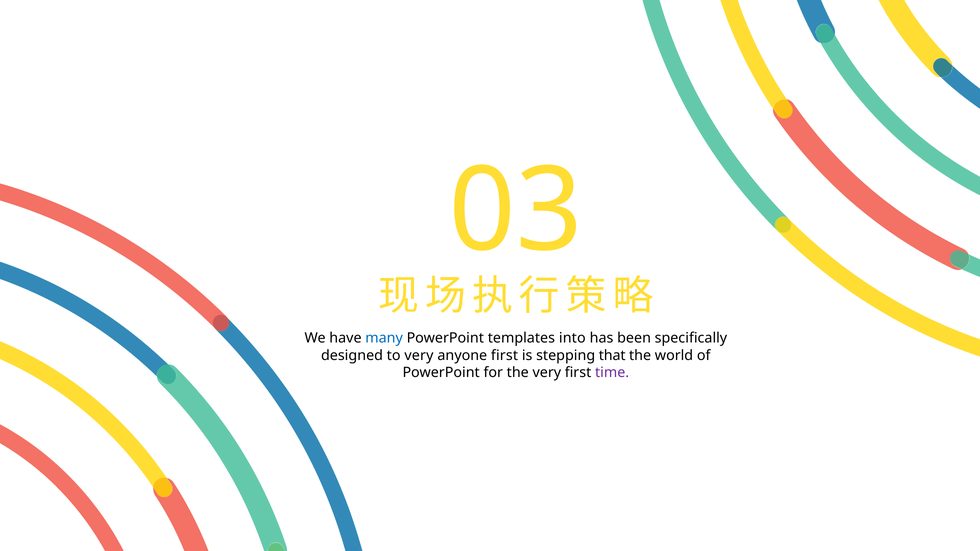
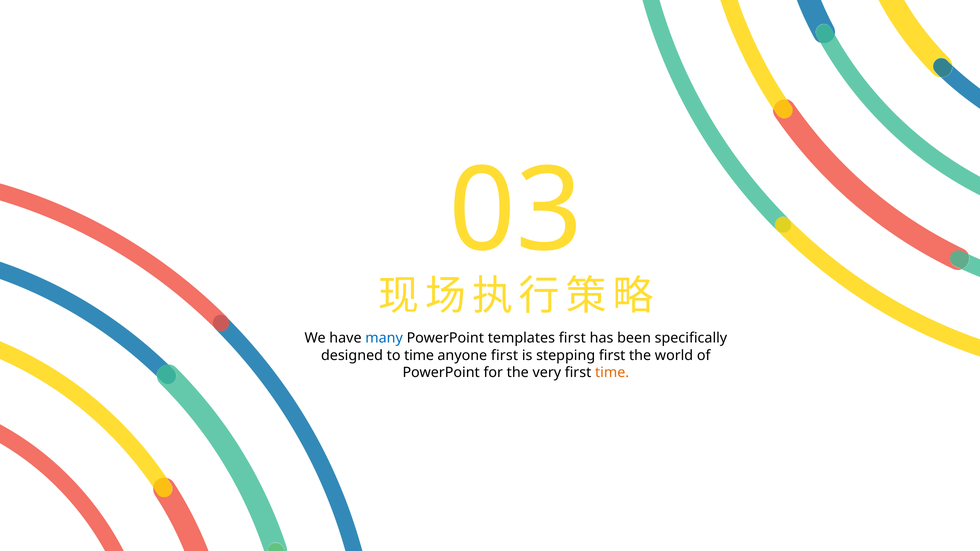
templates into: into -> first
to very: very -> time
stepping that: that -> first
time at (612, 373) colour: purple -> orange
